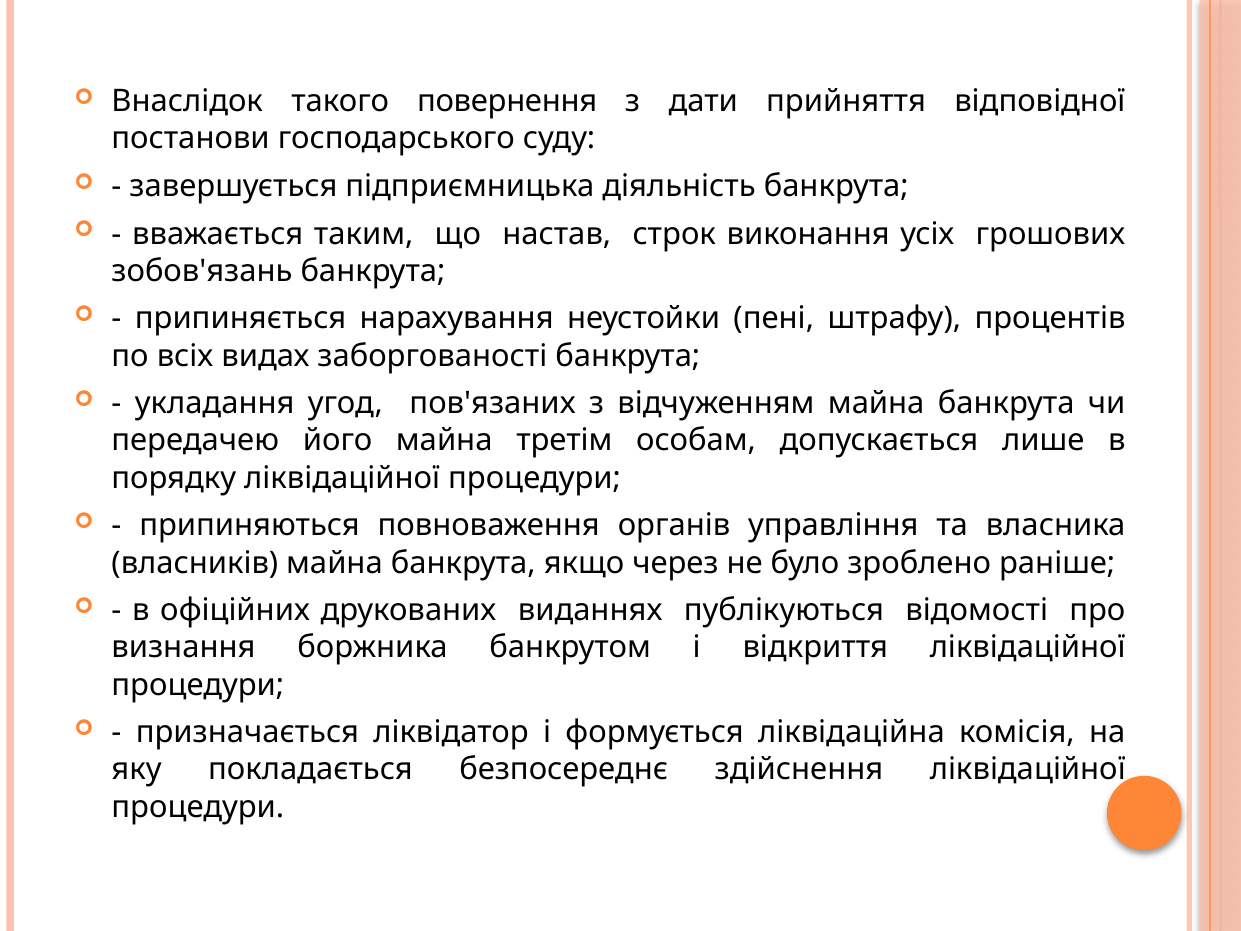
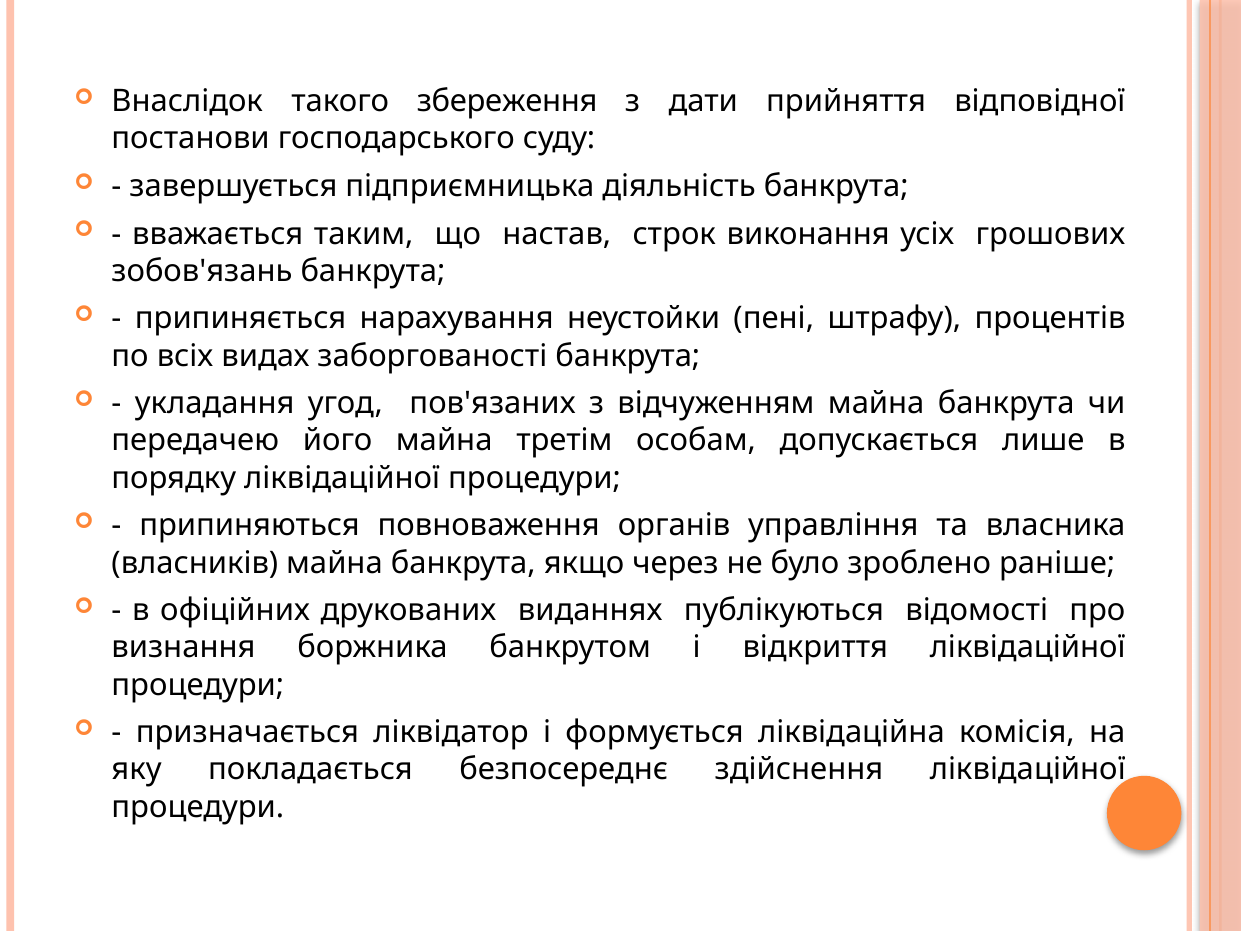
повернення: повернення -> збереження
